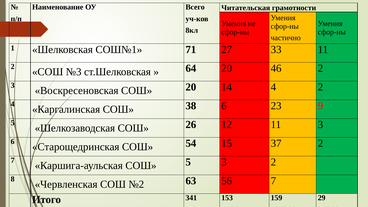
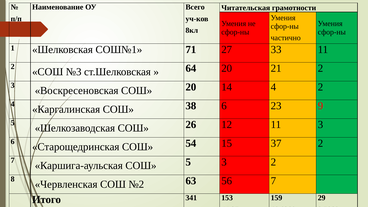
46: 46 -> 21
